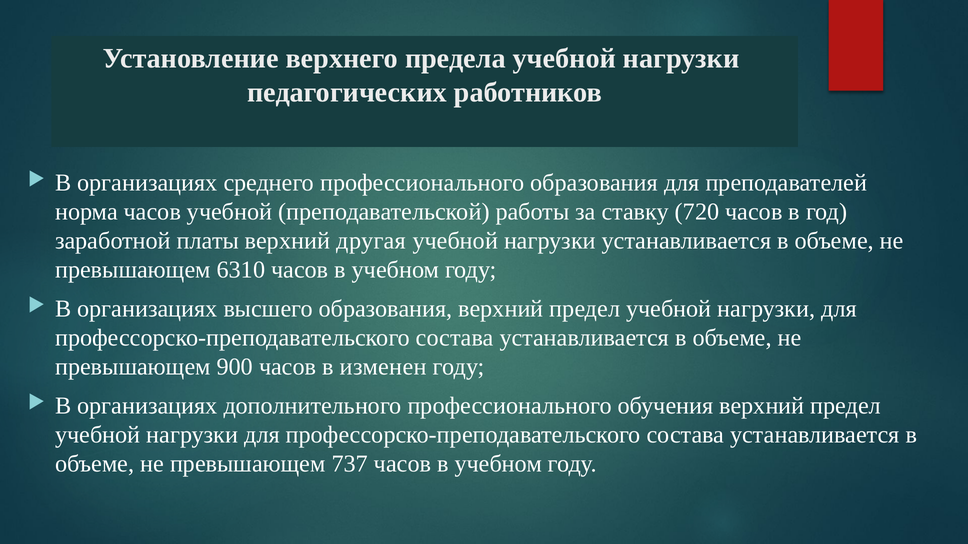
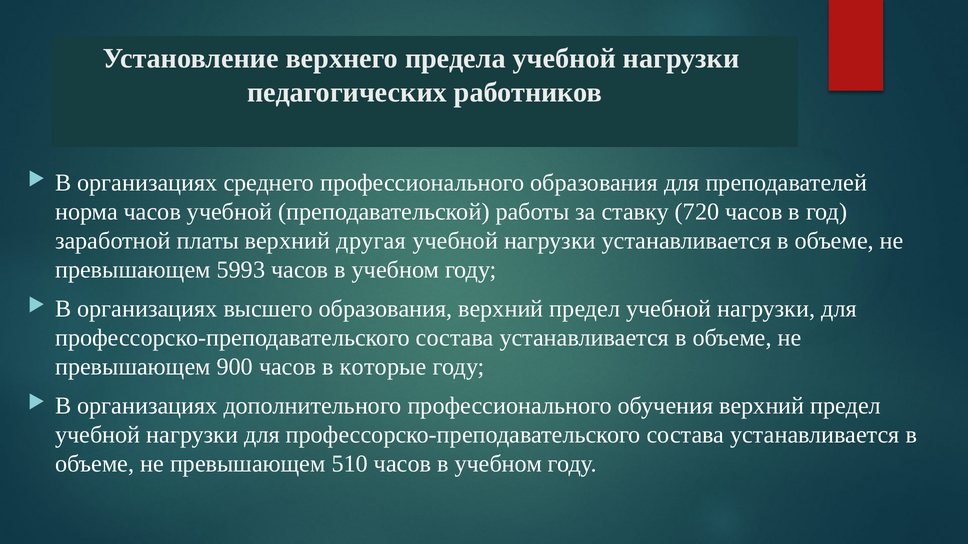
6310: 6310 -> 5993
изменен: изменен -> которые
737: 737 -> 510
